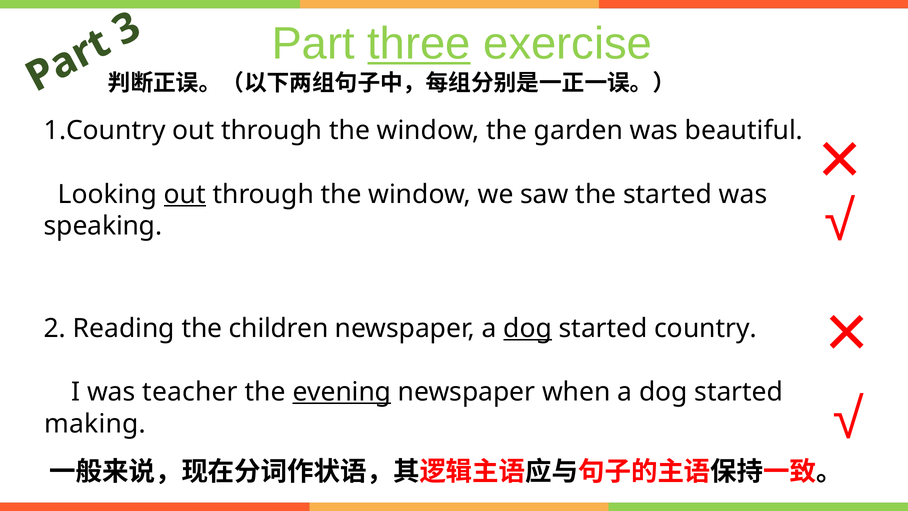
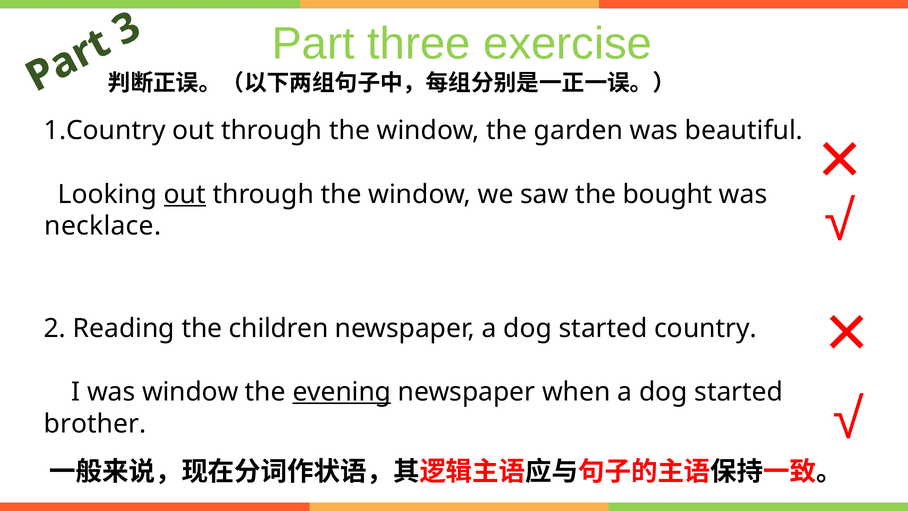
three underline: present -> none
the started: started -> bought
speaking: speaking -> necklace
dog at (528, 328) underline: present -> none
was teacher: teacher -> window
making: making -> brother
